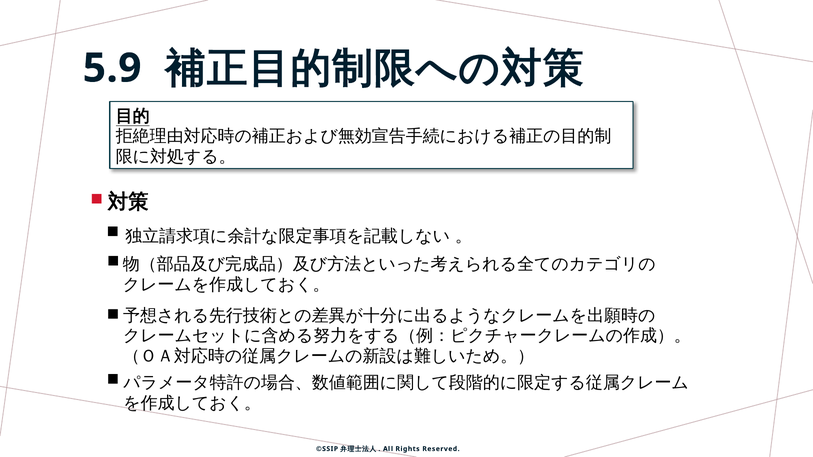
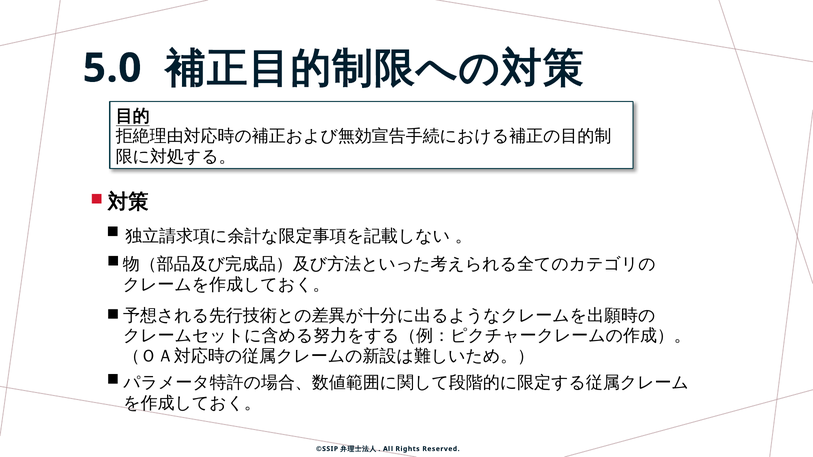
5.9: 5.9 -> 5.0
